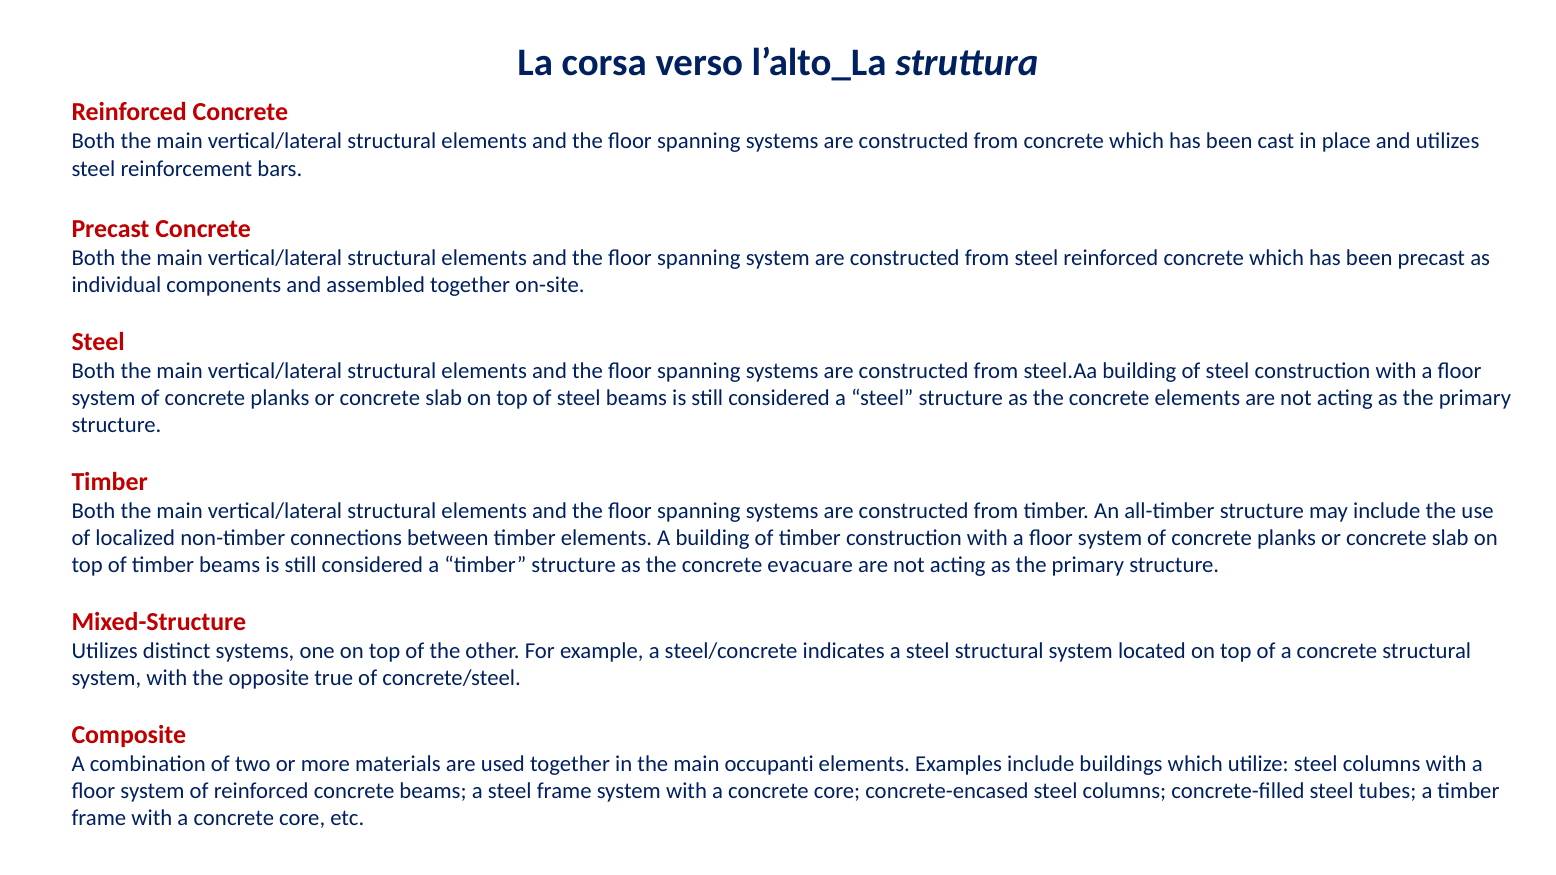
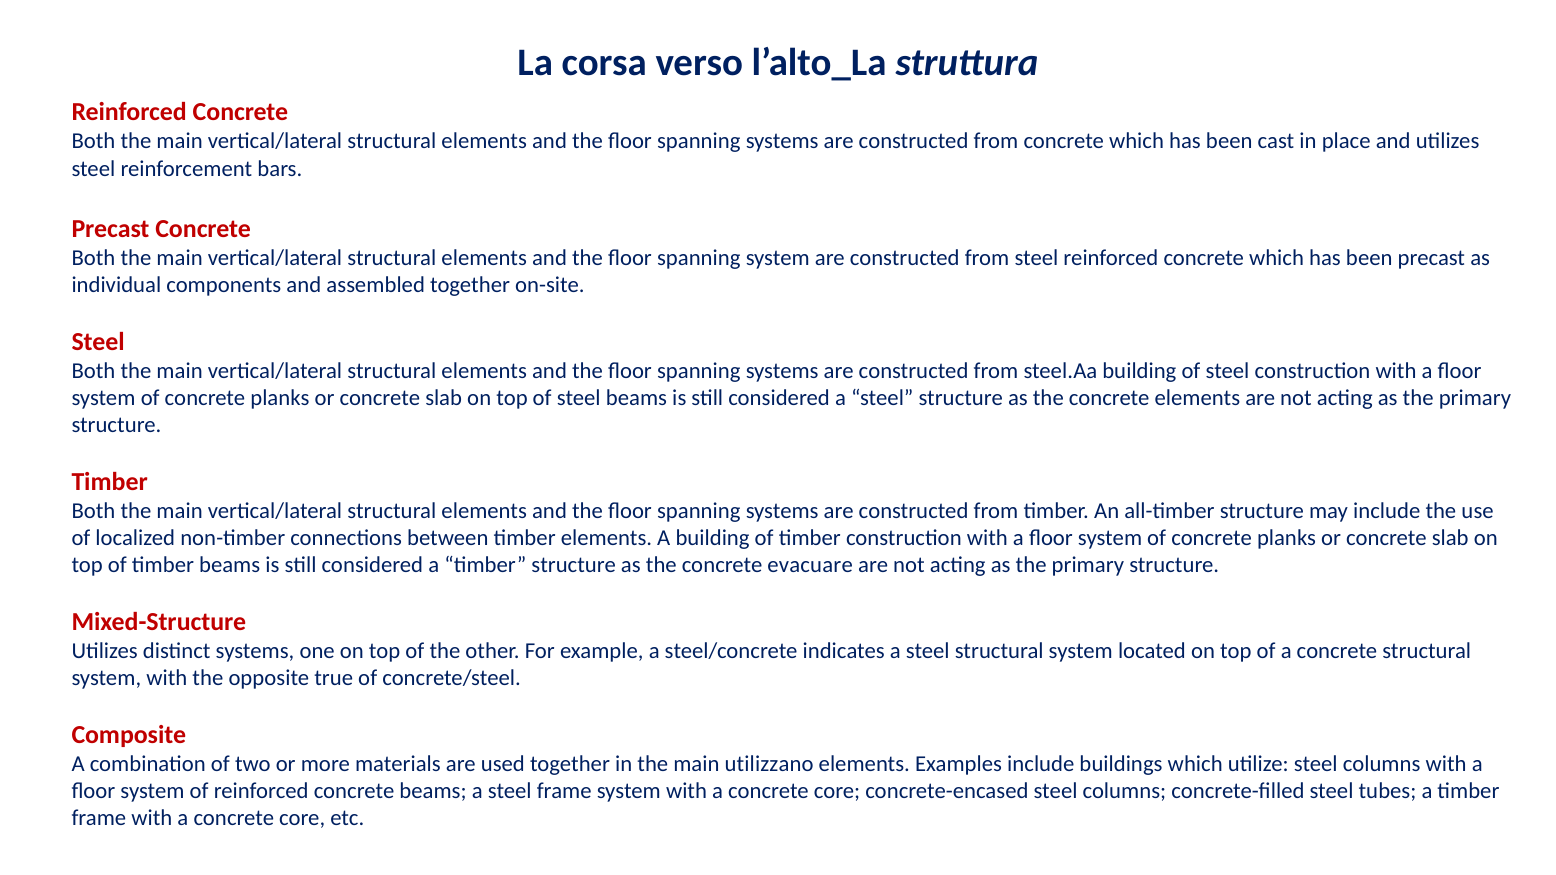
occupanti: occupanti -> utilizzano
